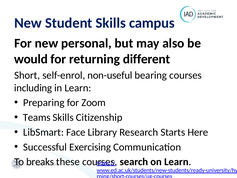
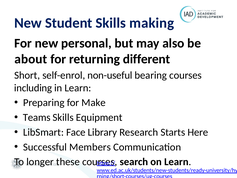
campus: campus -> making
would: would -> about
Zoom: Zoom -> Make
Citizenship: Citizenship -> Equipment
Exercising: Exercising -> Members
breaks: breaks -> longer
